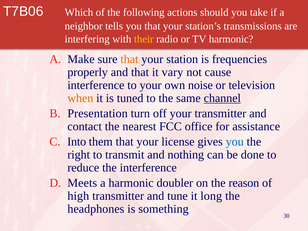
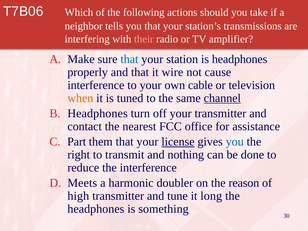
their colour: yellow -> pink
TV harmonic: harmonic -> amplifier
that at (129, 59) colour: orange -> blue
is frequencies: frequencies -> headphones
vary: vary -> wire
noise: noise -> cable
Presentation at (98, 113): Presentation -> Headphones
Into: Into -> Part
license underline: none -> present
